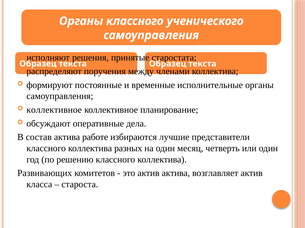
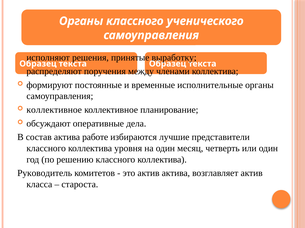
старостата: старостата -> выработку
разных: разных -> уровня
Развивающих: Развивающих -> Руководитель
